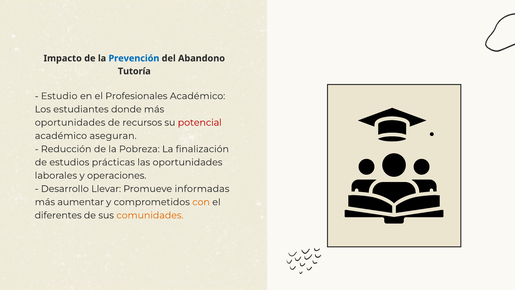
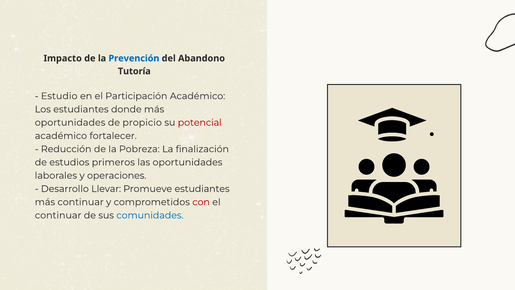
Profesionales: Profesionales -> Participación
recursos: recursos -> propicio
aseguran: aseguran -> fortalecer
prácticas: prácticas -> primeros
Promueve informadas: informadas -> estudiantes
más aumentar: aumentar -> continuar
con colour: orange -> red
diferentes at (58, 215): diferentes -> continuar
comunidades colour: orange -> blue
